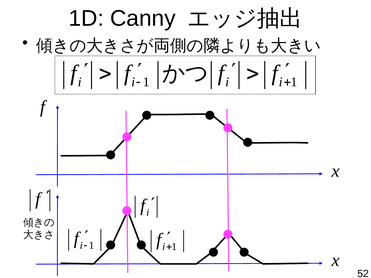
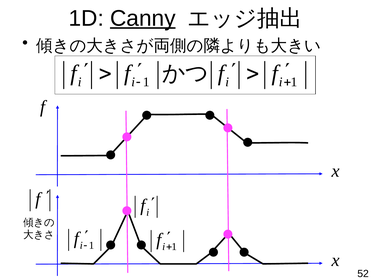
Canny underline: none -> present
